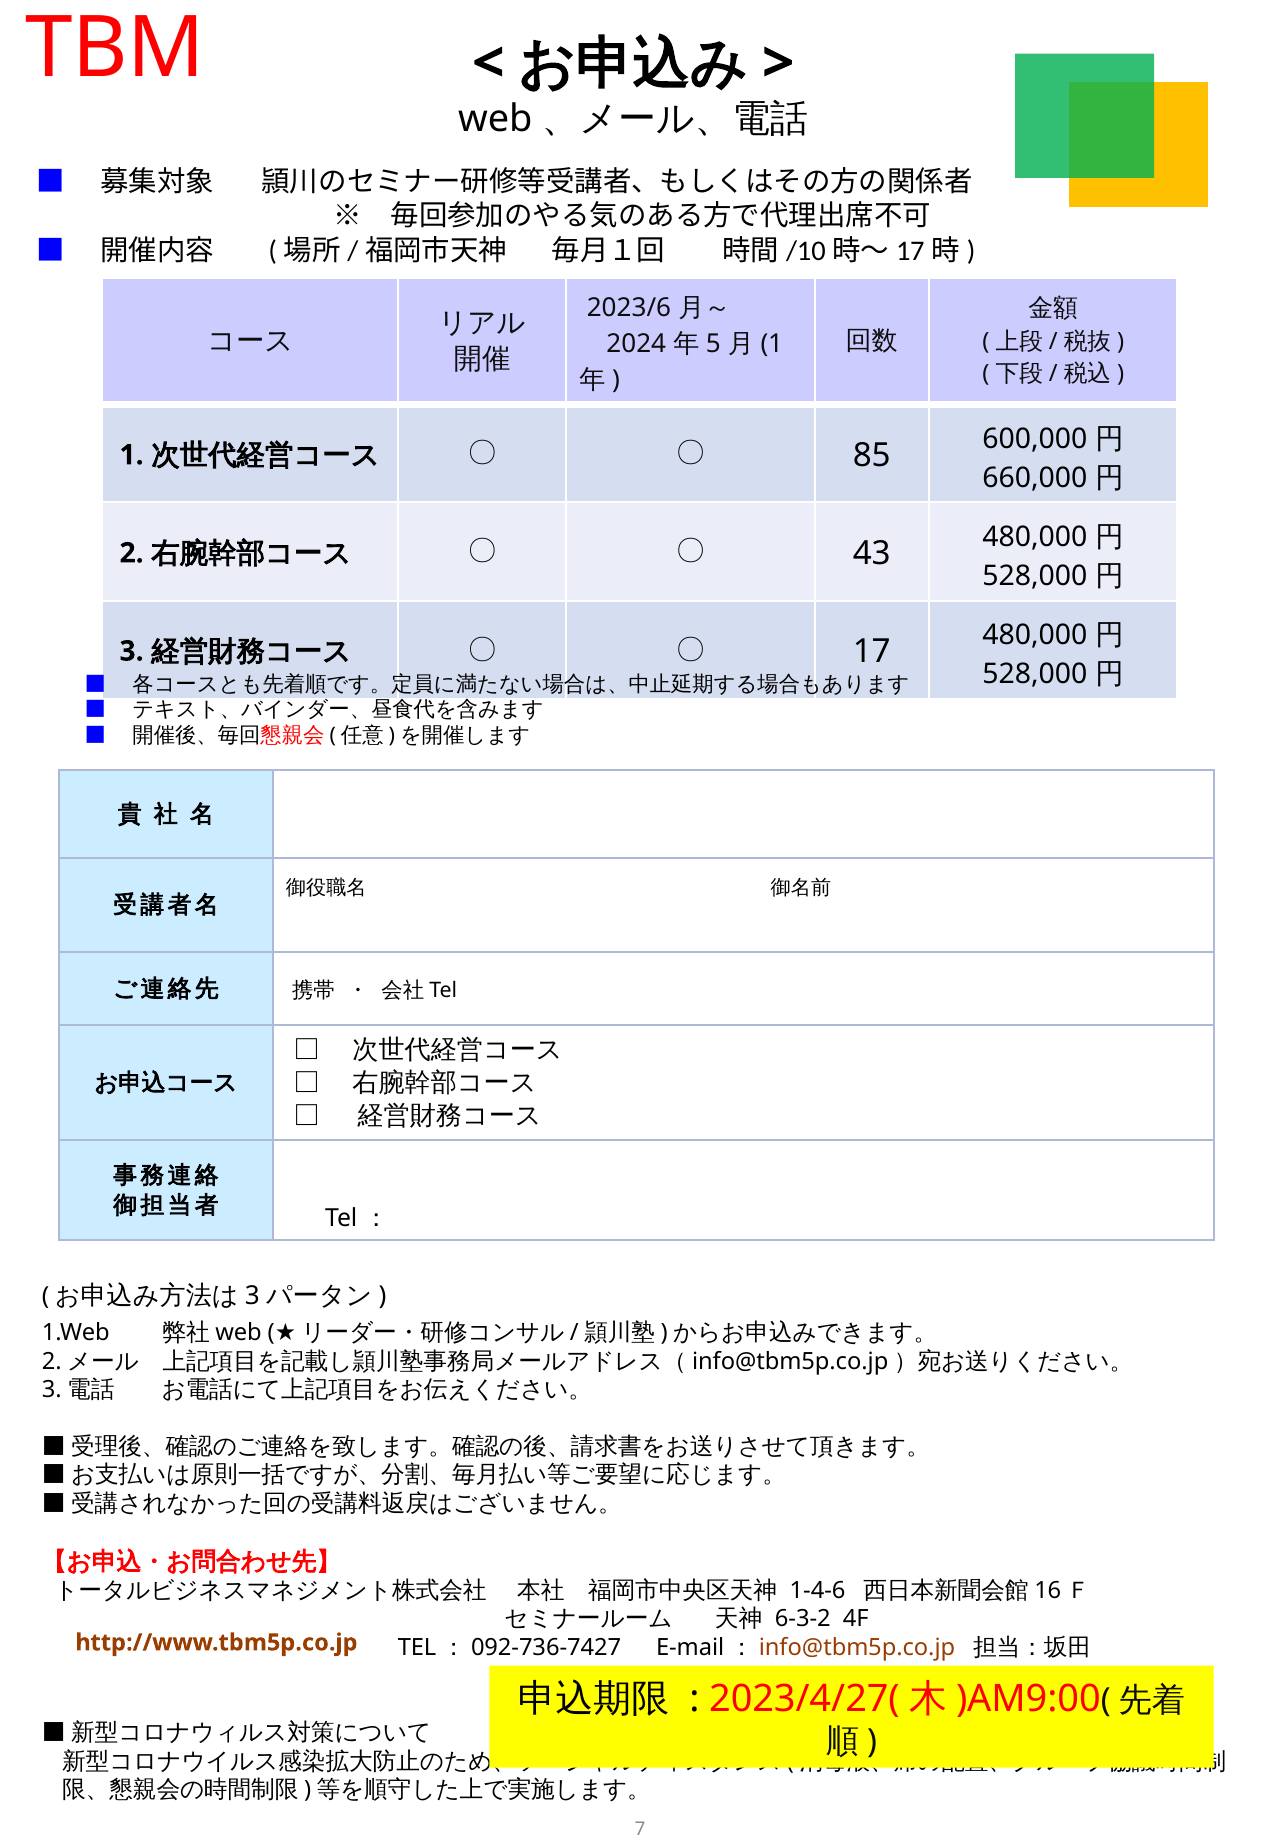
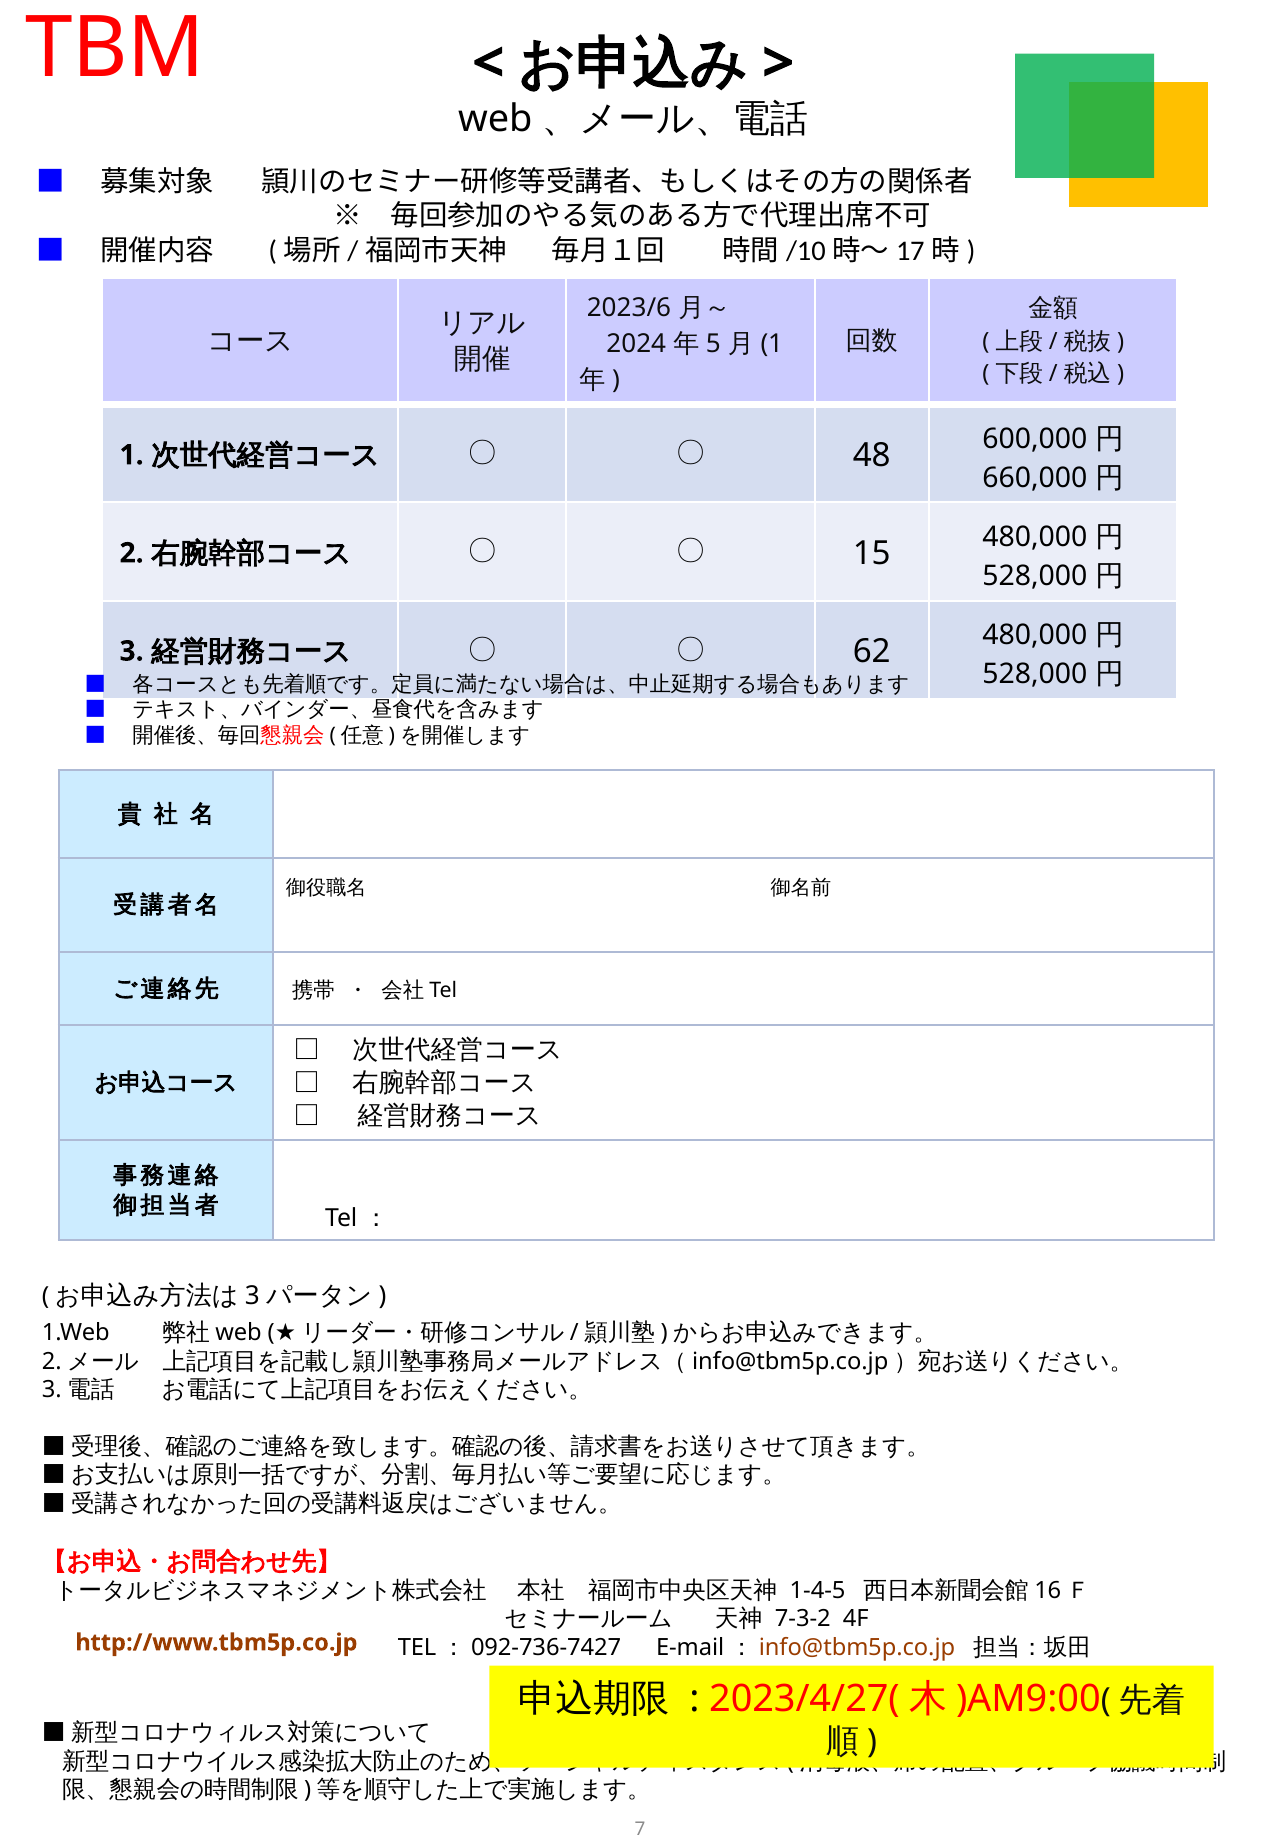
85: 85 -> 48
43: 43 -> 15
17: 17 -> 62
1-4-6: 1-4-6 -> 1-4-5
6-3-2: 6-3-2 -> 7-3-2
